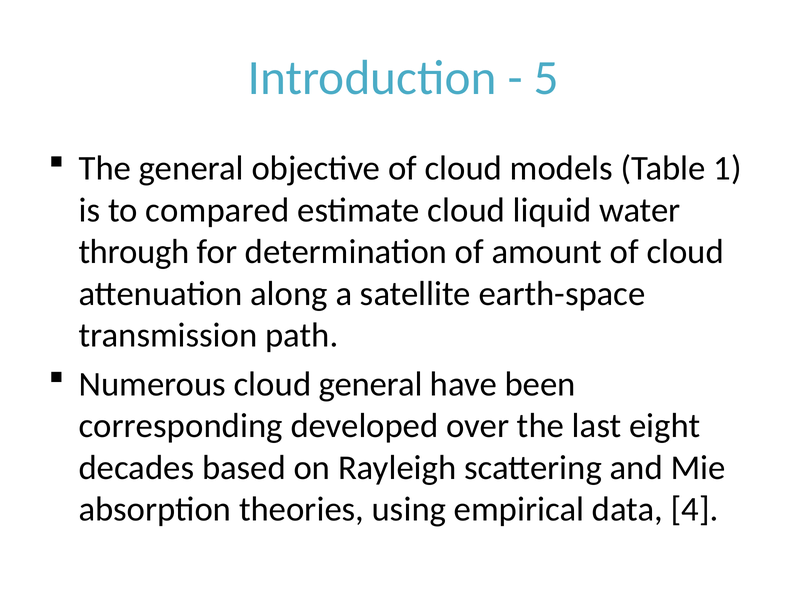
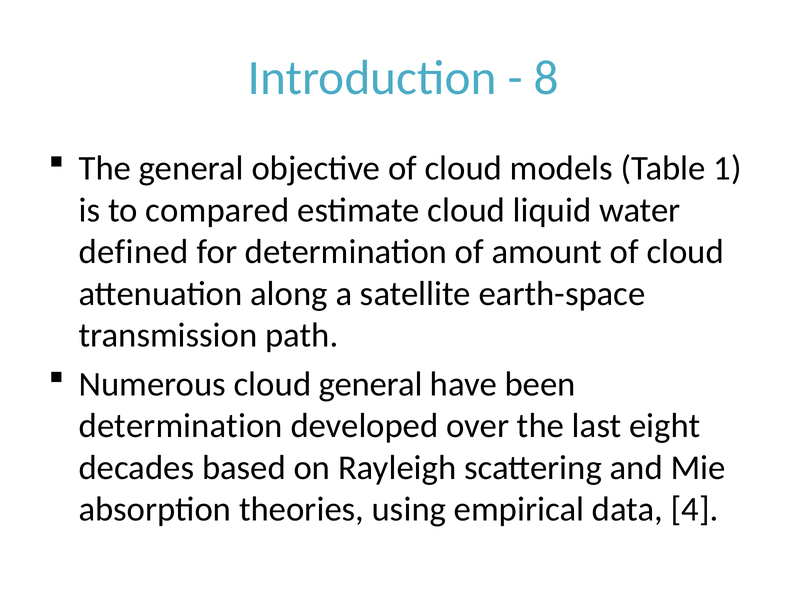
5: 5 -> 8
through: through -> defined
corresponding at (181, 426): corresponding -> determination
